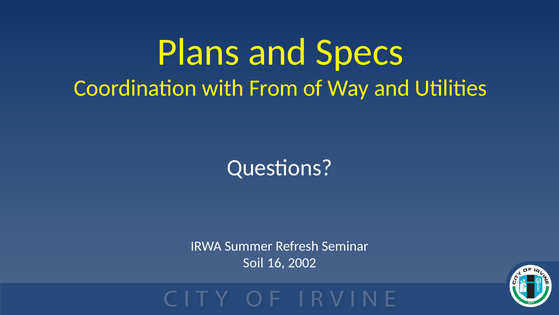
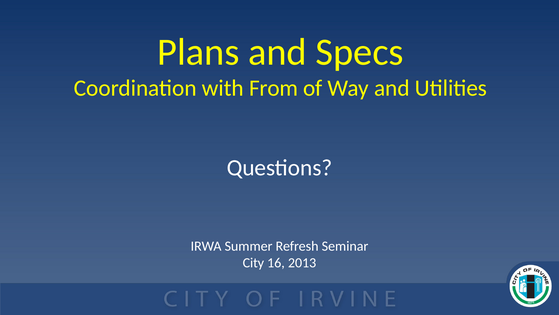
Soil: Soil -> City
2002: 2002 -> 2013
